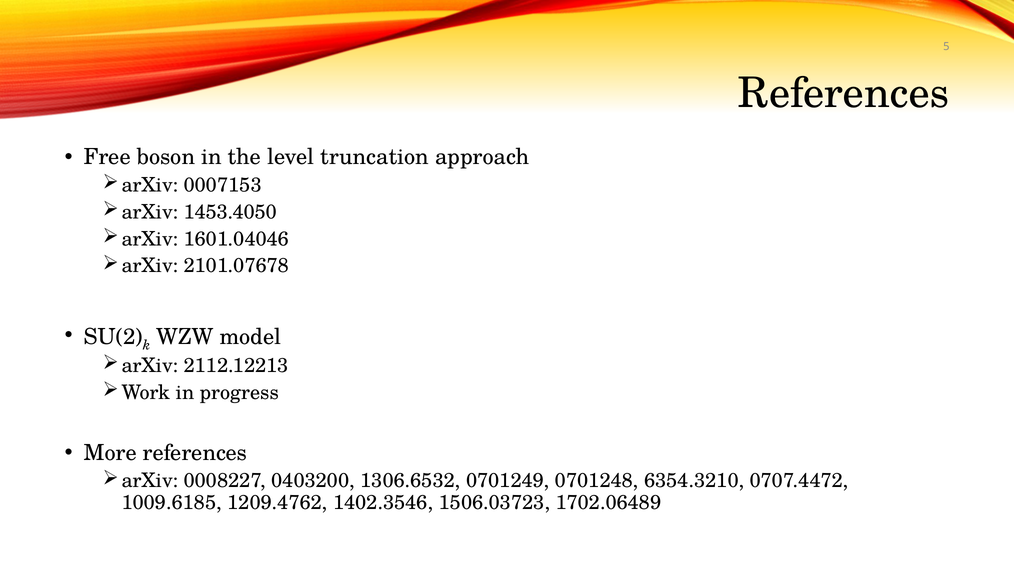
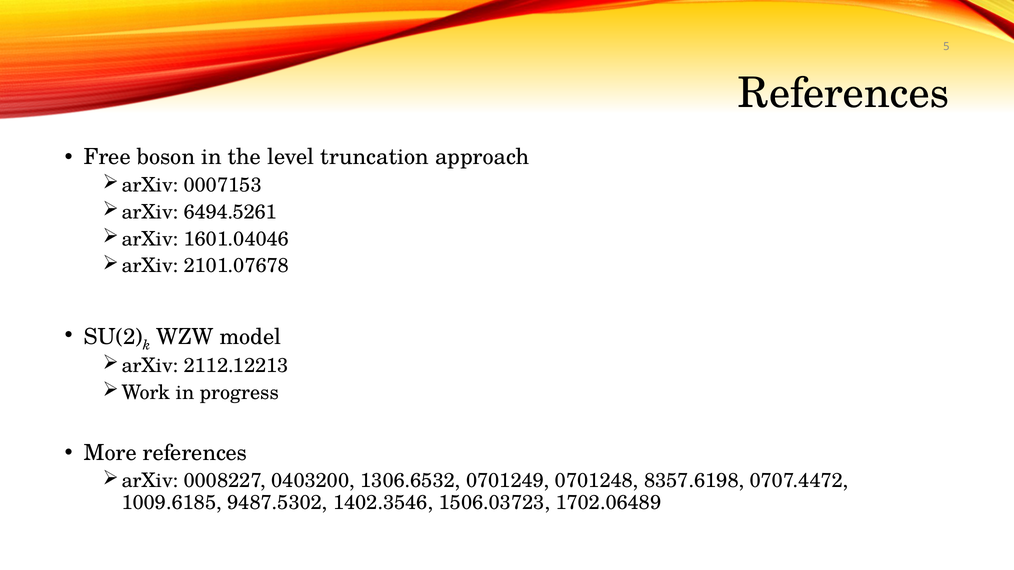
1453.4050: 1453.4050 -> 6494.5261
6354.3210: 6354.3210 -> 8357.6198
1209.4762: 1209.4762 -> 9487.5302
